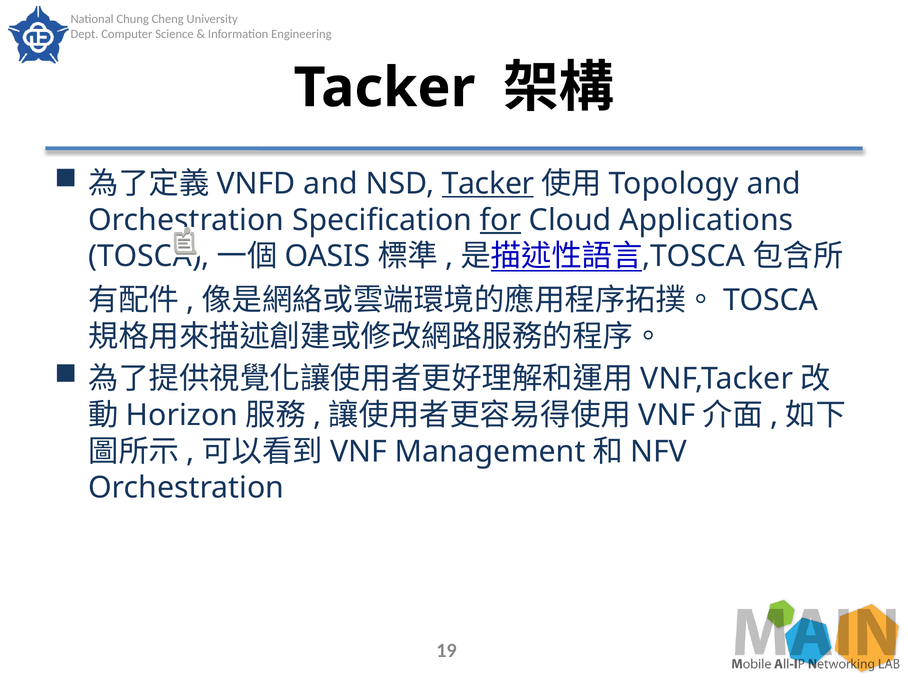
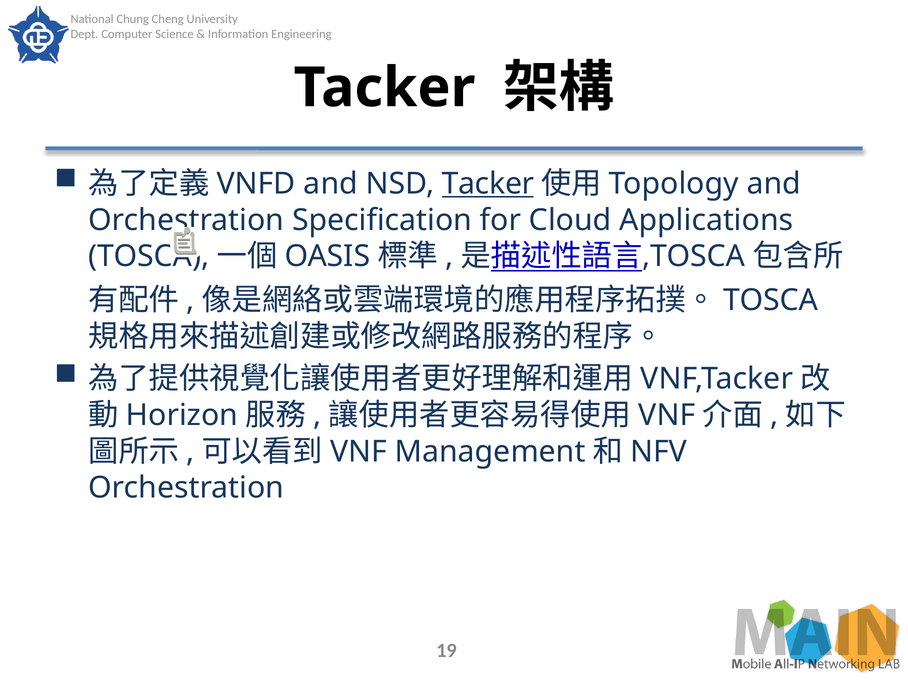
for underline: present -> none
